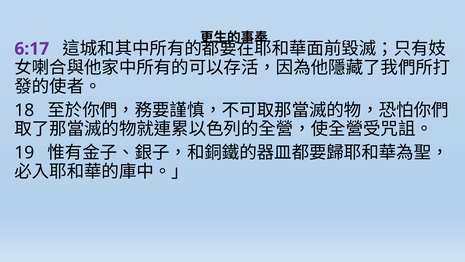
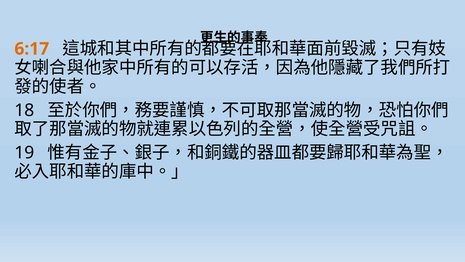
6:17 colour: purple -> orange
